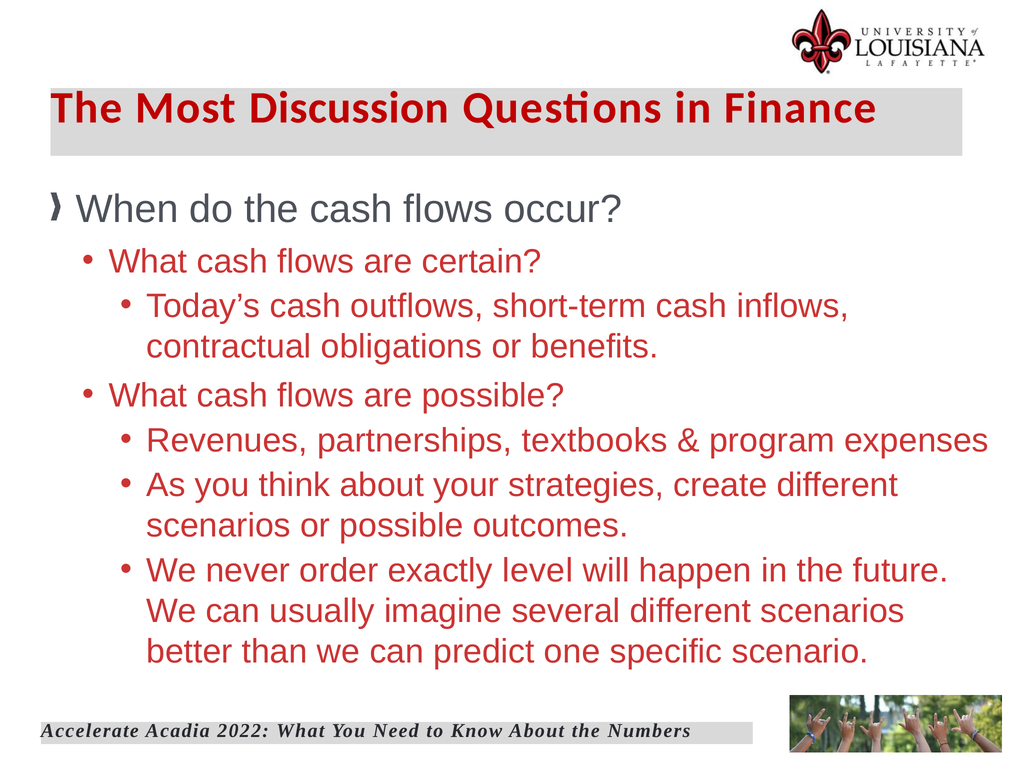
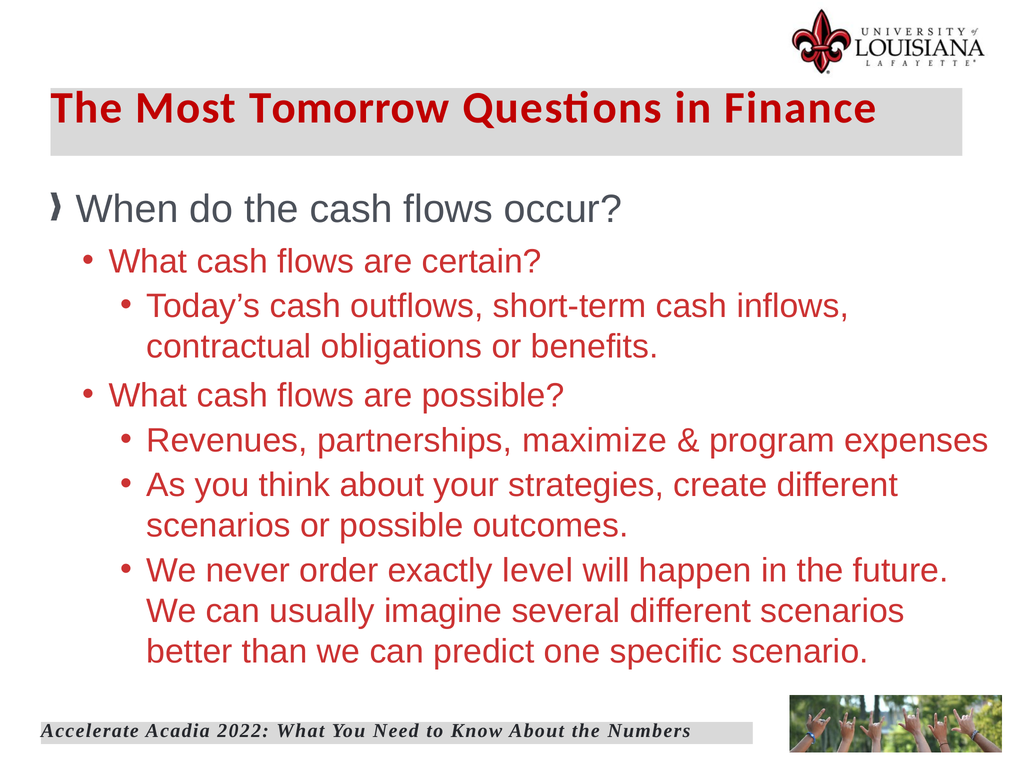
Discussion: Discussion -> Tomorrow
textbooks: textbooks -> maximize
